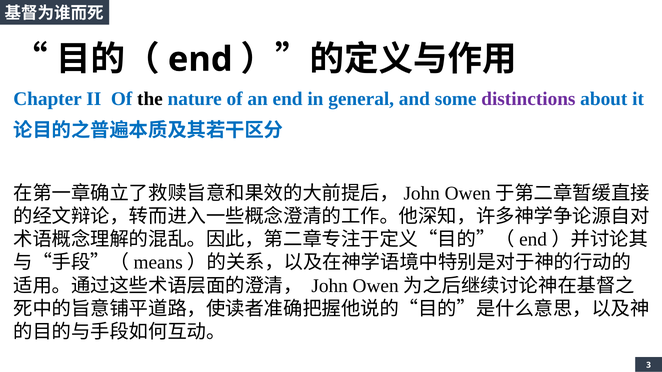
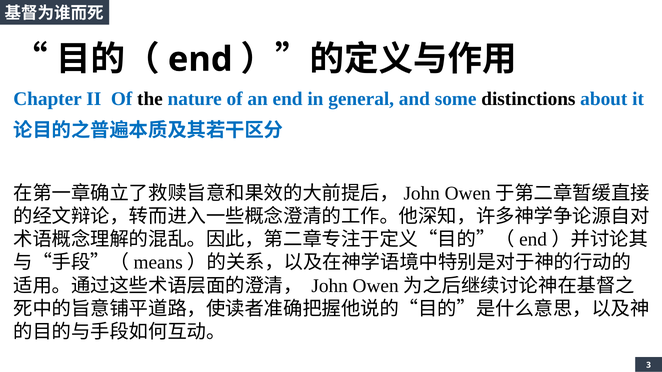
distinctions colour: purple -> black
